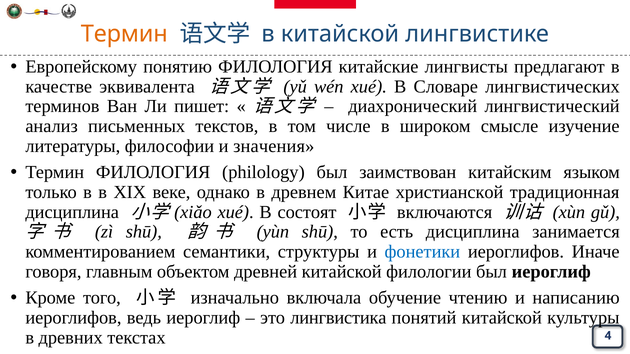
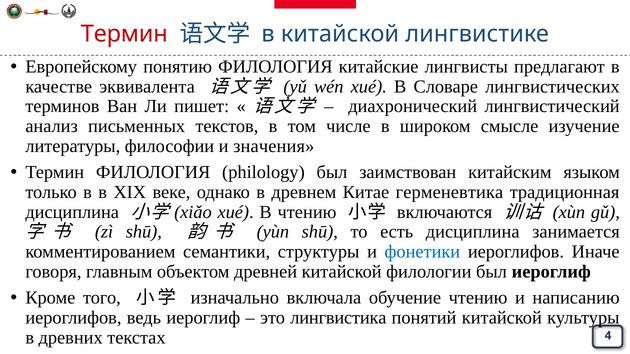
Термин at (124, 34) colour: orange -> red
христианской: христианской -> герменевтика
В состоят: состоят -> чтению
